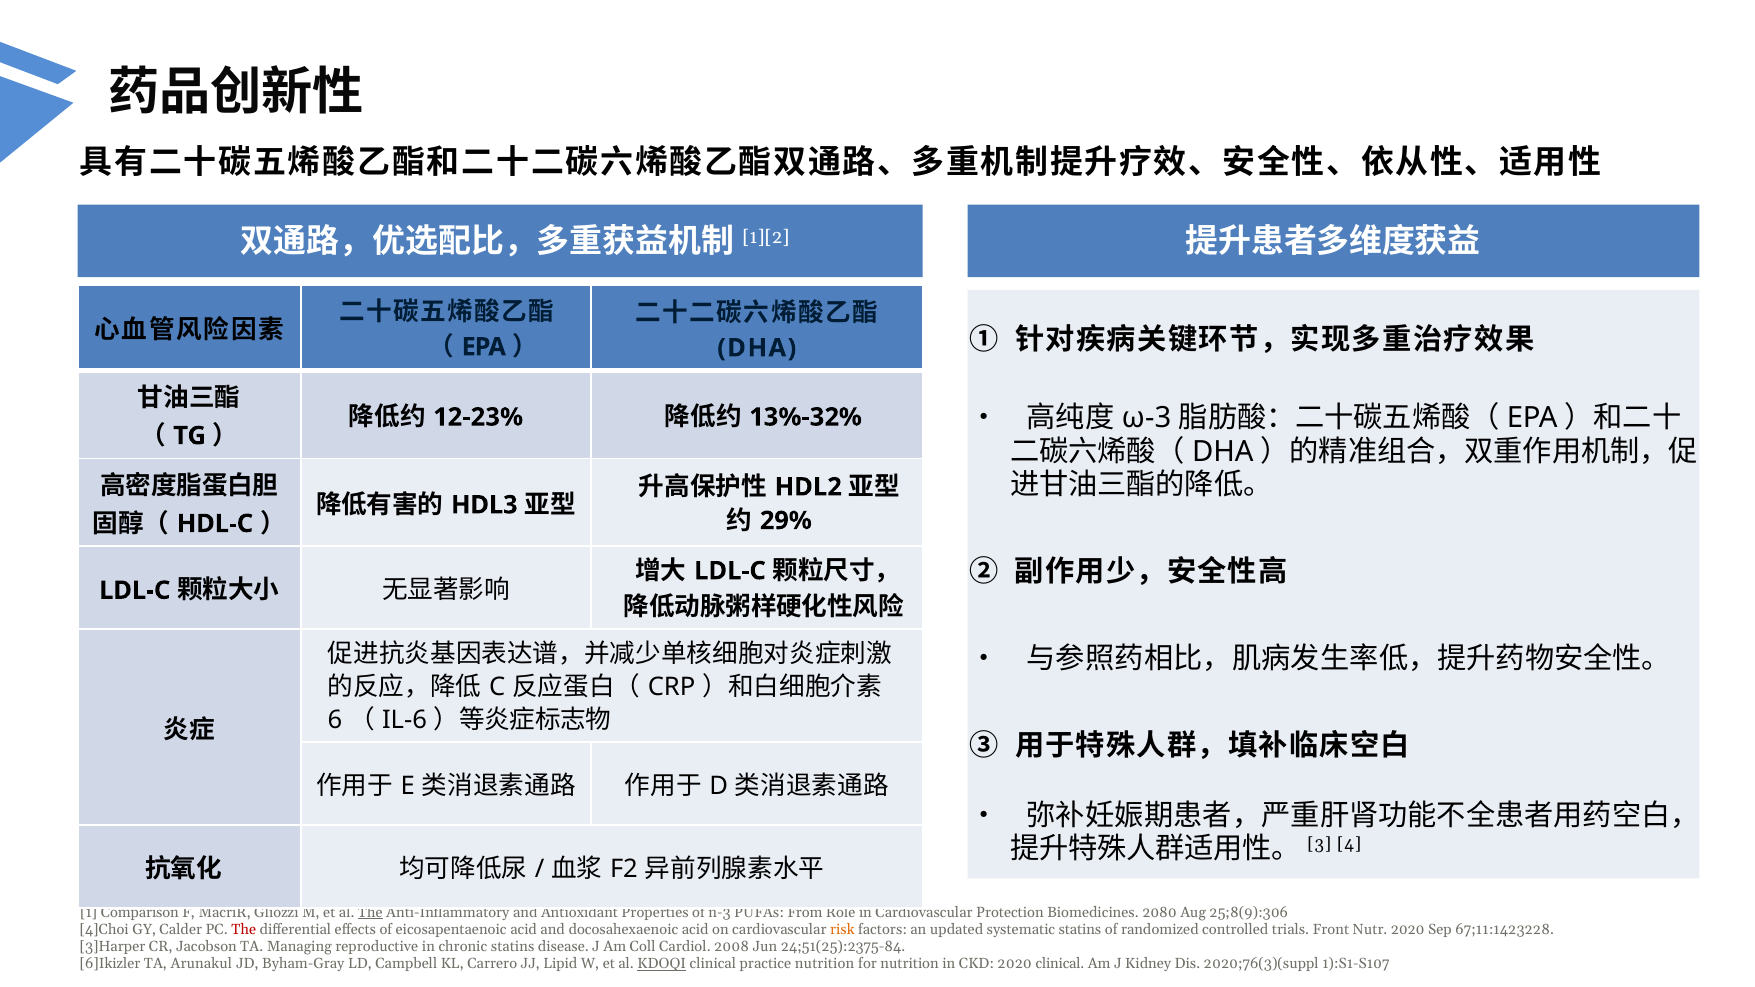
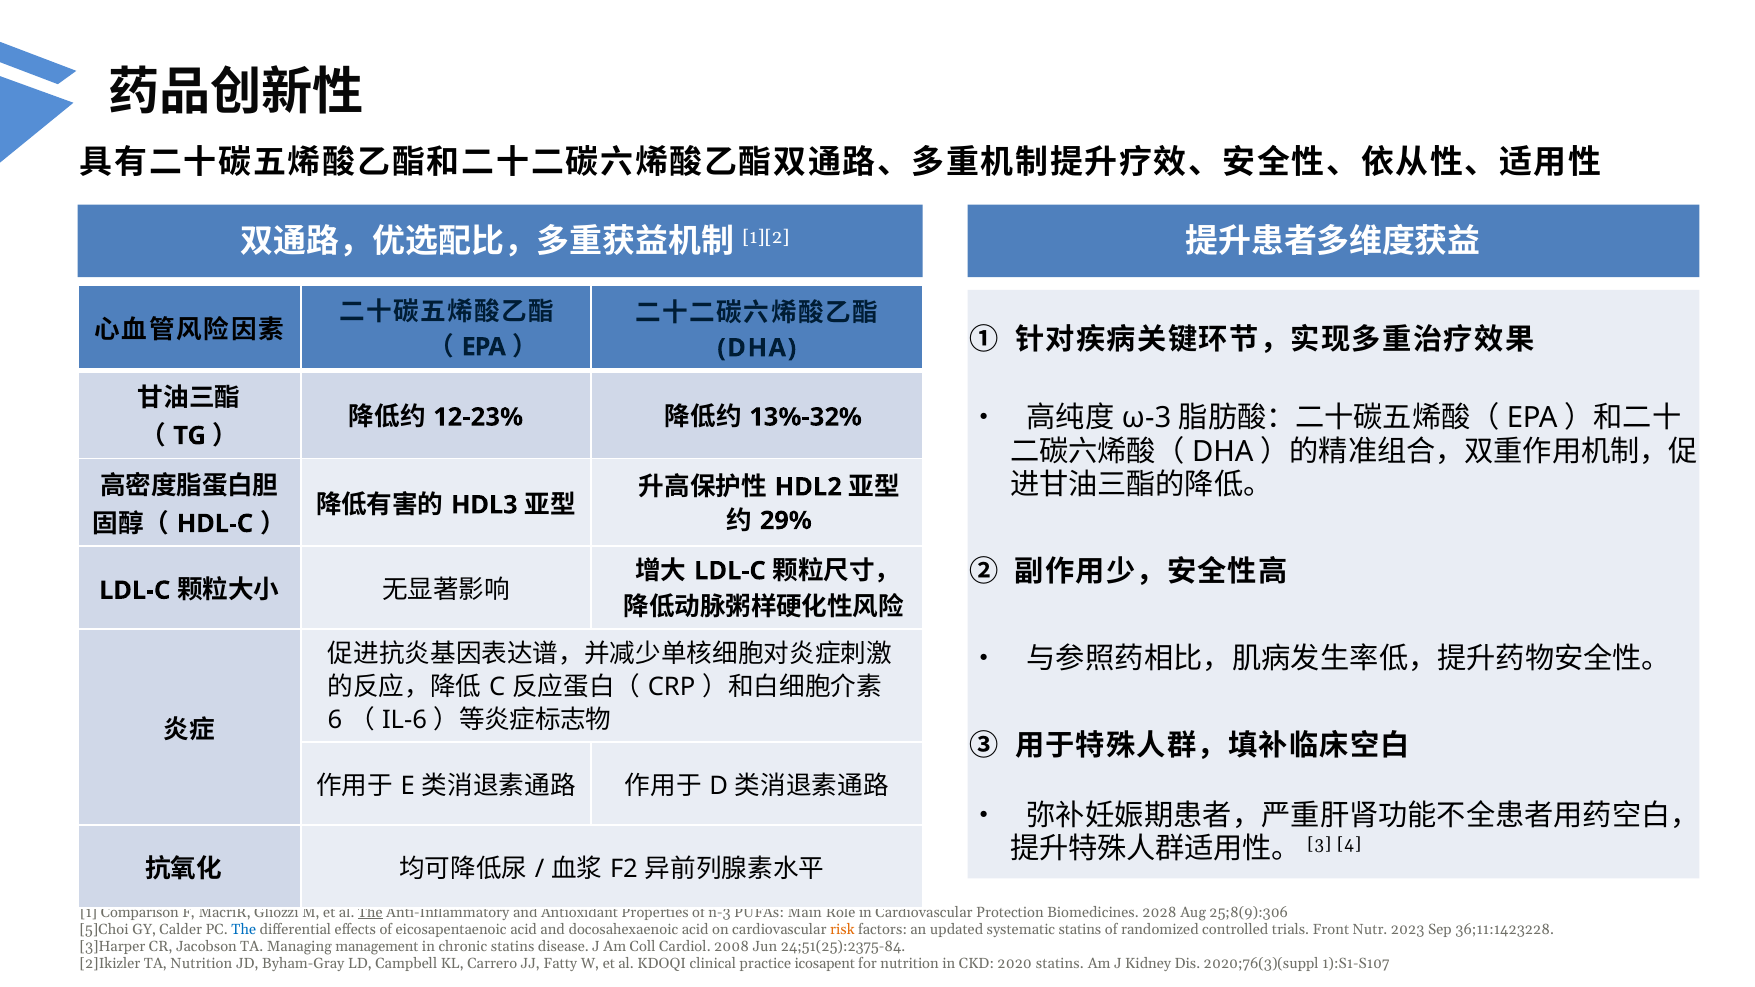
From: From -> Main
2080: 2080 -> 2028
4]Choi: 4]Choi -> 5]Choi
The at (244, 930) colour: red -> blue
Nutr 2020: 2020 -> 2023
67;11:1423228: 67;11:1423228 -> 36;11:1423228
reproductive: reproductive -> management
6]Ikizler: 6]Ikizler -> 2]Ikizler
TA Arunakul: Arunakul -> Nutrition
Lipid: Lipid -> Fatty
KDOQI underline: present -> none
practice nutrition: nutrition -> icosapent
2020 clinical: clinical -> statins
